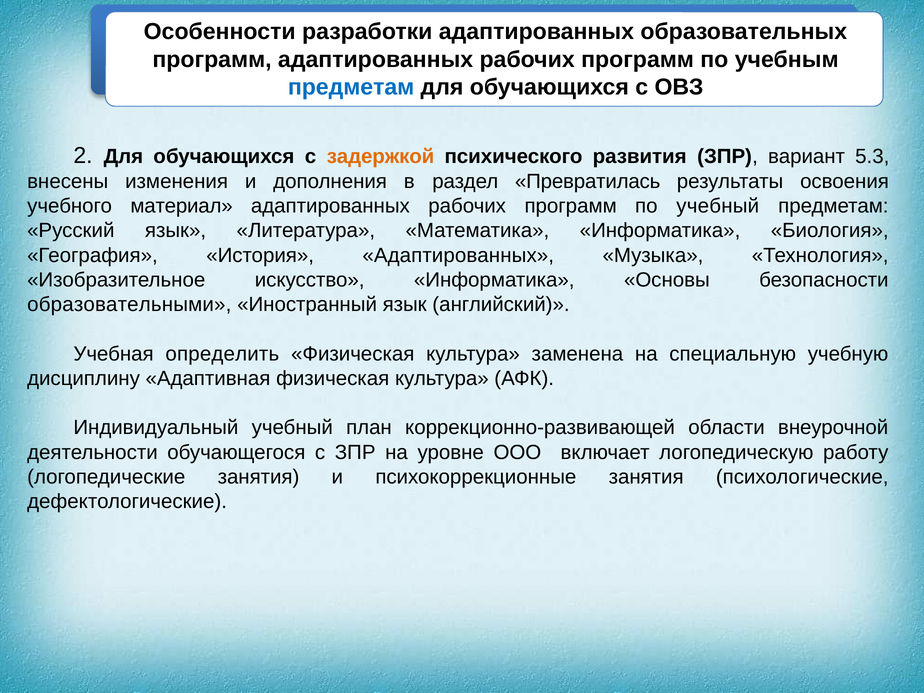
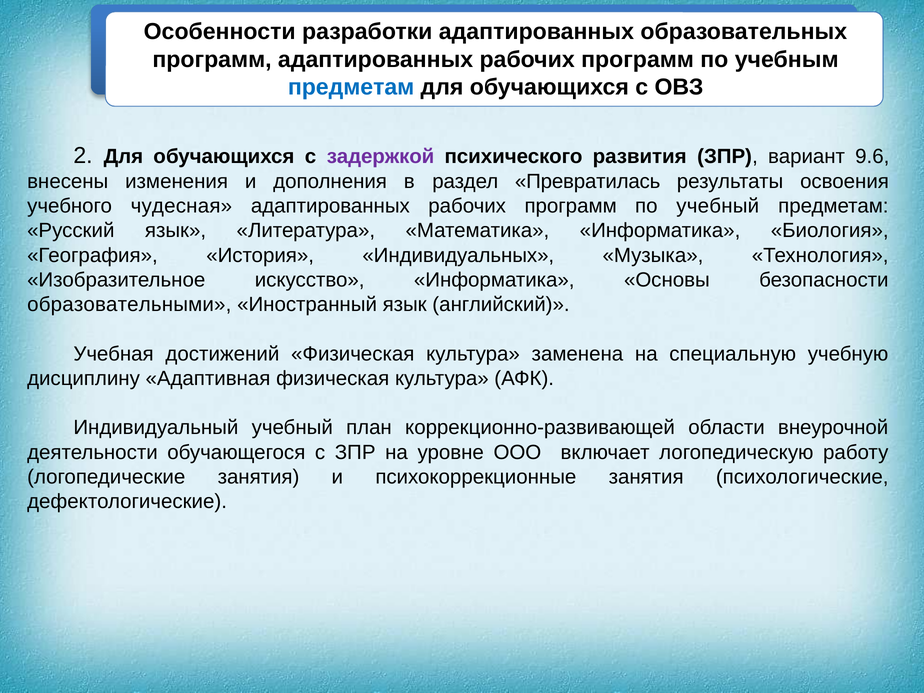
задержкой colour: orange -> purple
5.3: 5.3 -> 9.6
материал: материал -> чудесная
История Адаптированных: Адаптированных -> Индивидуальных
определить: определить -> достижений
